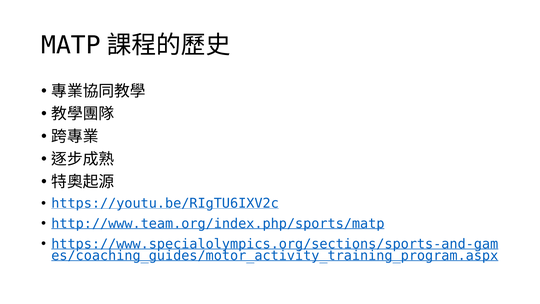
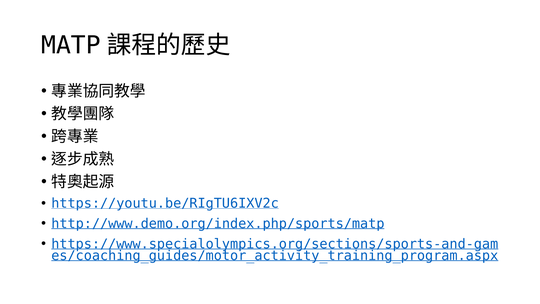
http://www.team.org/index.php/sports/matp: http://www.team.org/index.php/sports/matp -> http://www.demo.org/index.php/sports/matp
